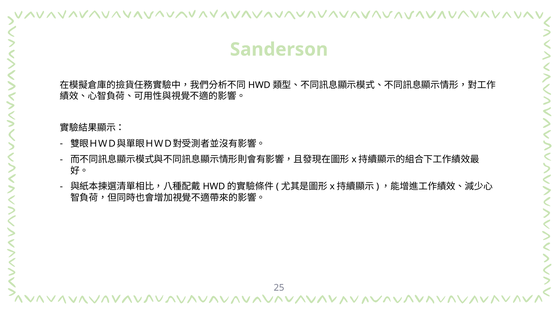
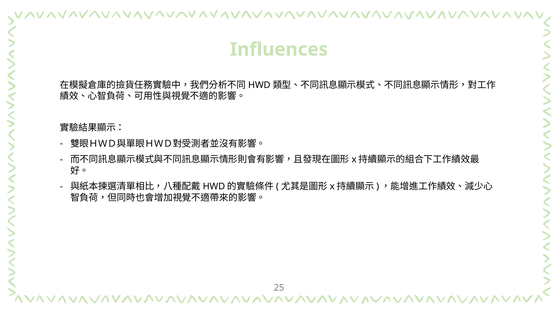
Sanderson: Sanderson -> Influences
